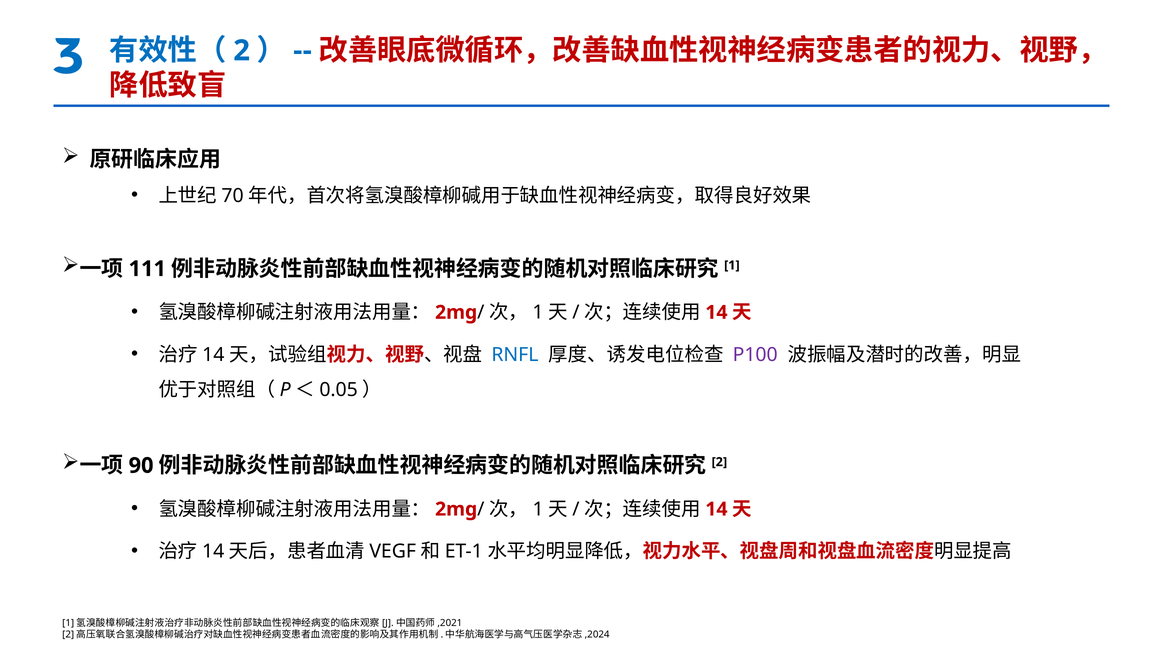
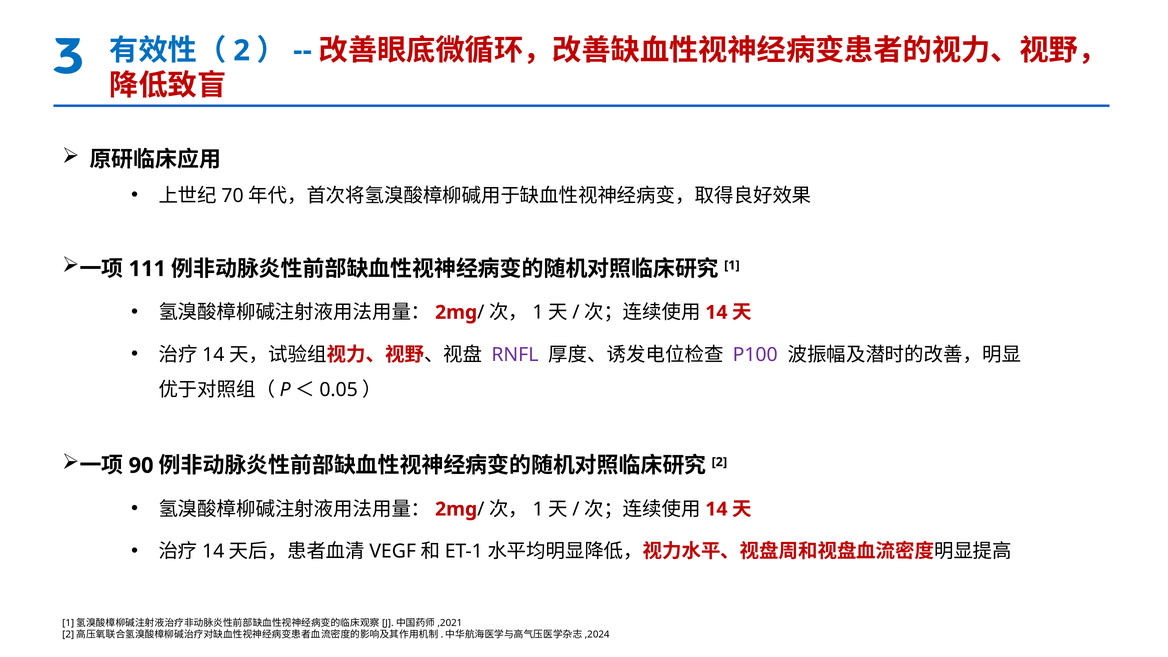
RNFL colour: blue -> purple
